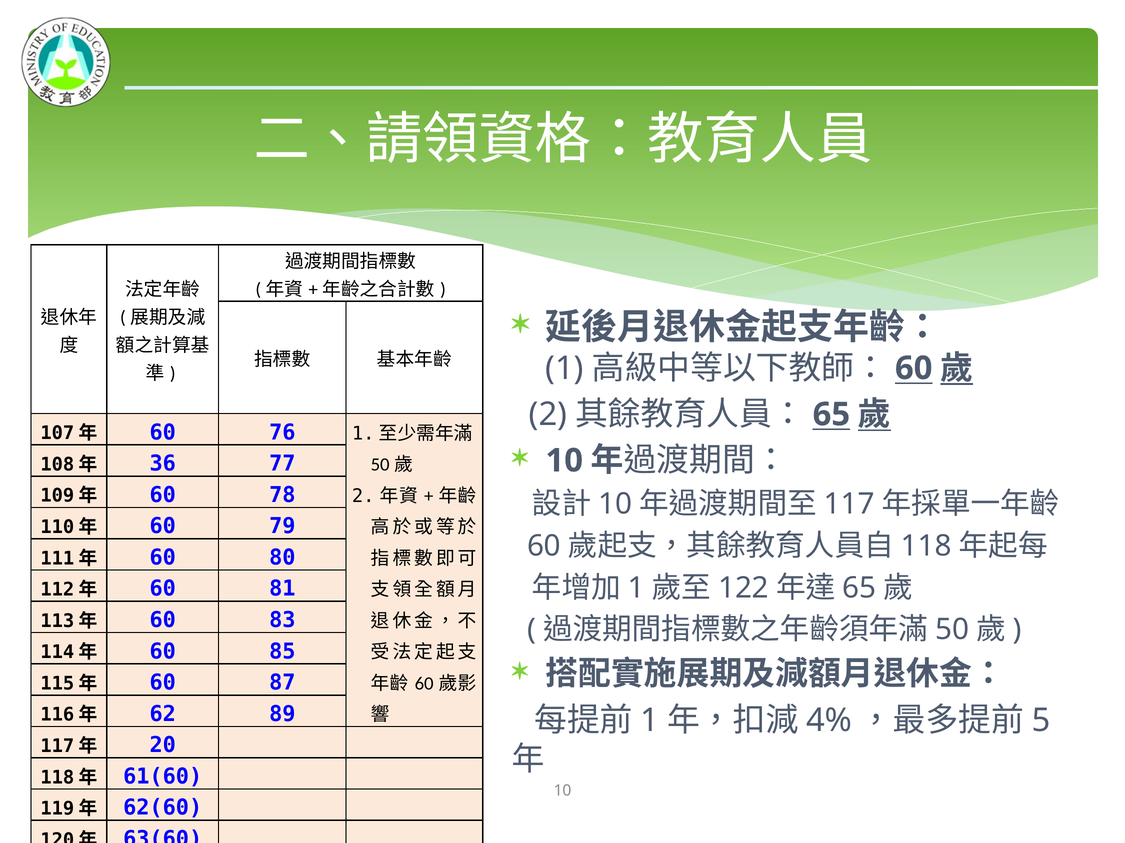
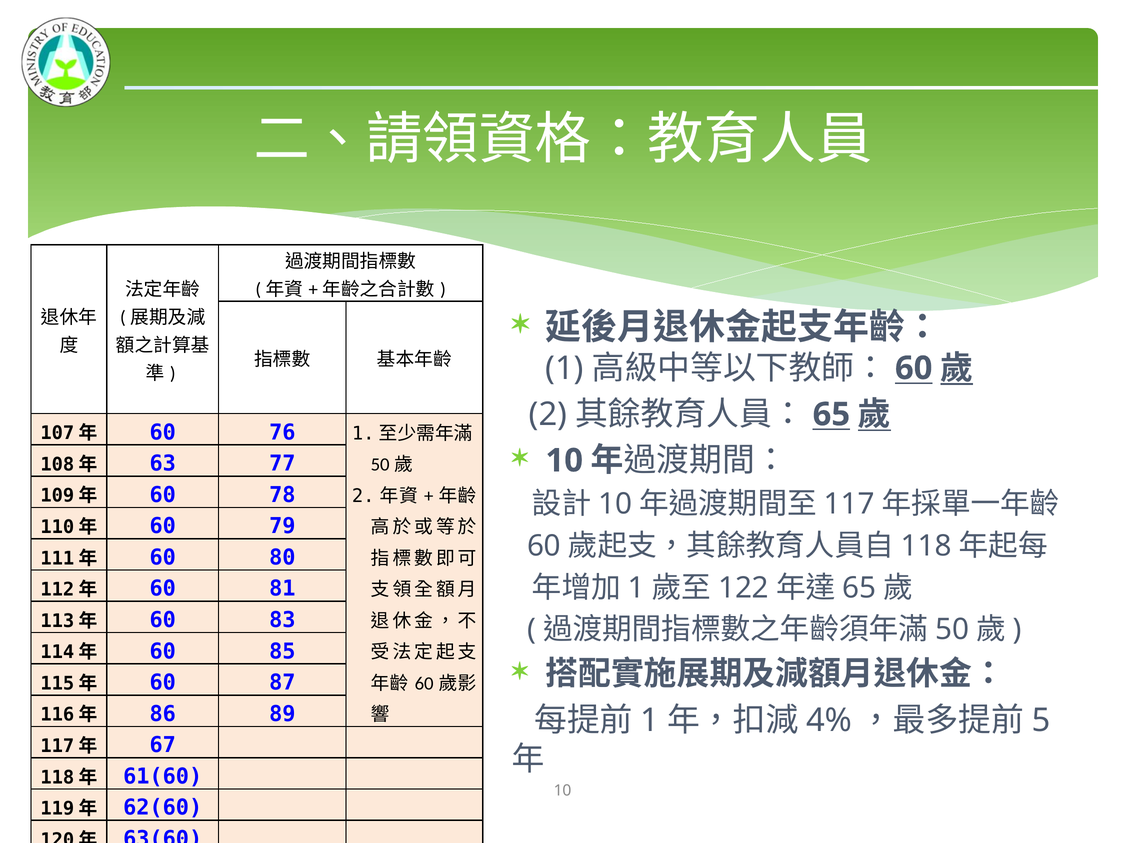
36: 36 -> 63
62: 62 -> 86
20: 20 -> 67
